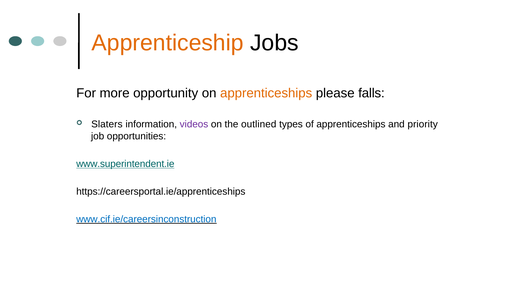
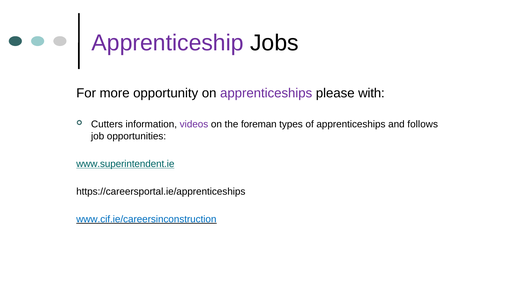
Apprenticeship colour: orange -> purple
apprenticeships at (266, 93) colour: orange -> purple
falls: falls -> with
Slaters: Slaters -> Cutters
outlined: outlined -> foreman
priority: priority -> follows
